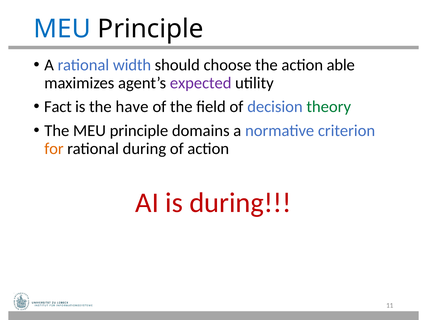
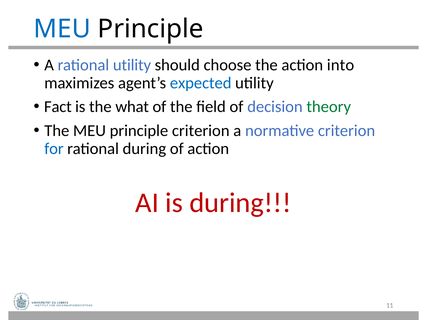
rational width: width -> utility
able: able -> into
expected colour: purple -> blue
have: have -> what
principle domains: domains -> criterion
for colour: orange -> blue
